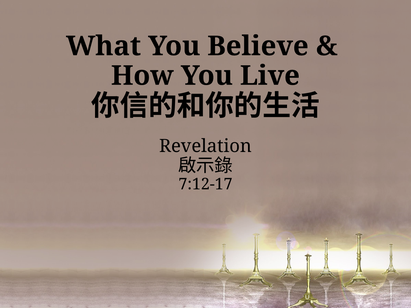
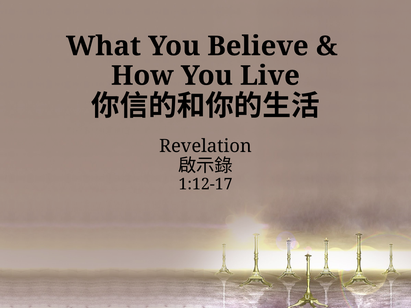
7:12-17: 7:12-17 -> 1:12-17
